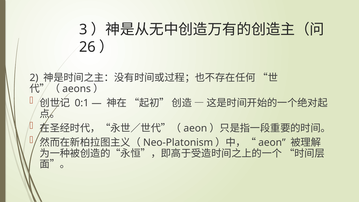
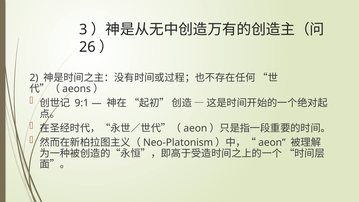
0:1: 0:1 -> 9:1
